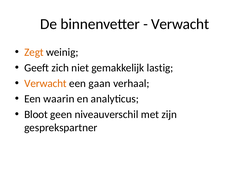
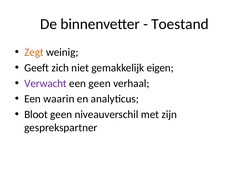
Verwacht at (180, 24): Verwacht -> Toestand
lastig: lastig -> eigen
Verwacht at (45, 83) colour: orange -> purple
een gaan: gaan -> geen
